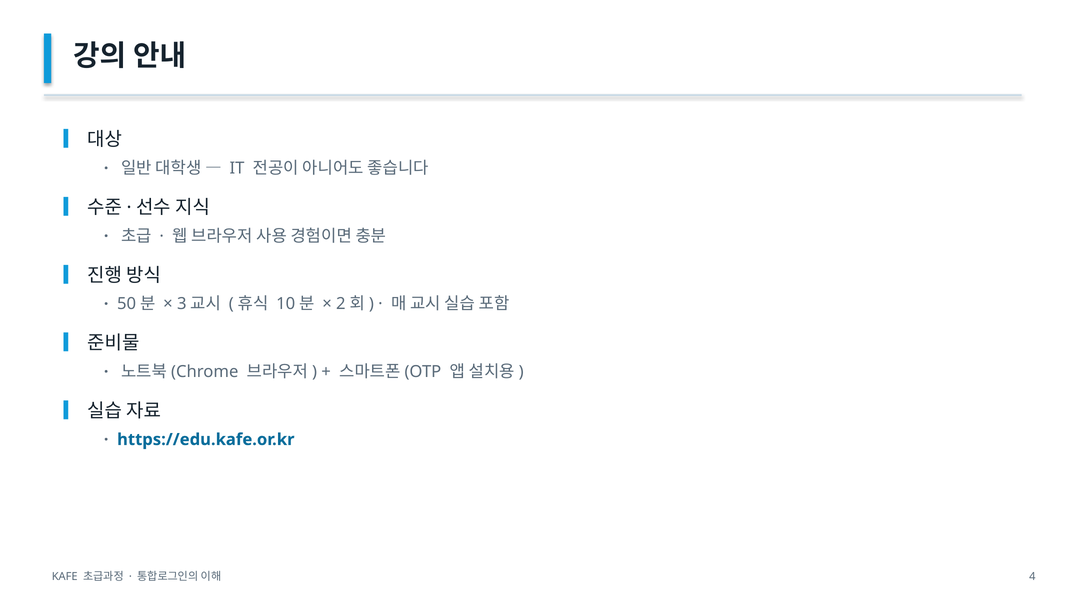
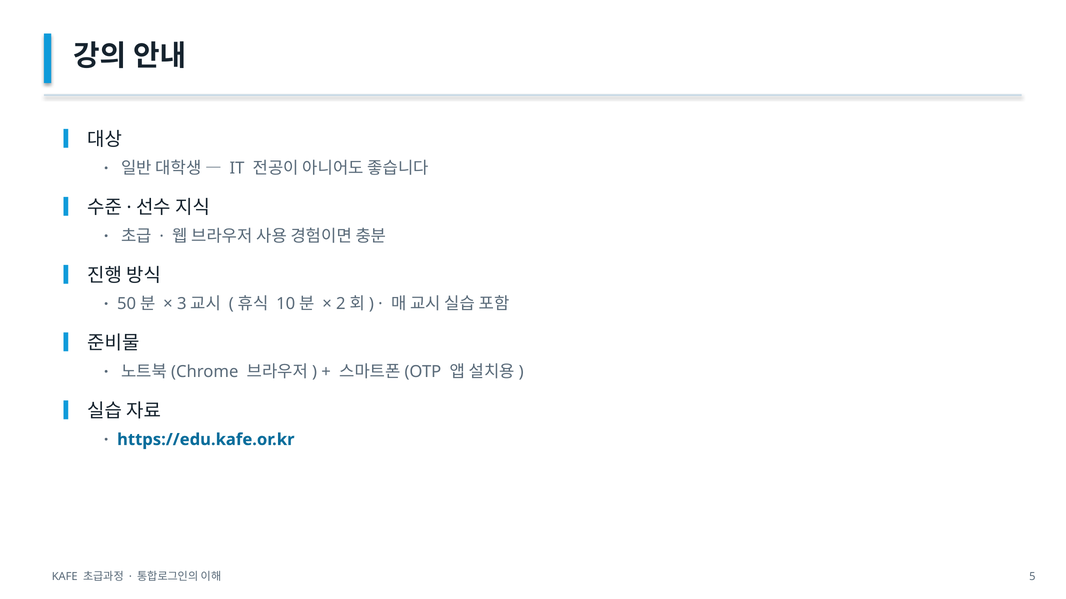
4: 4 -> 5
